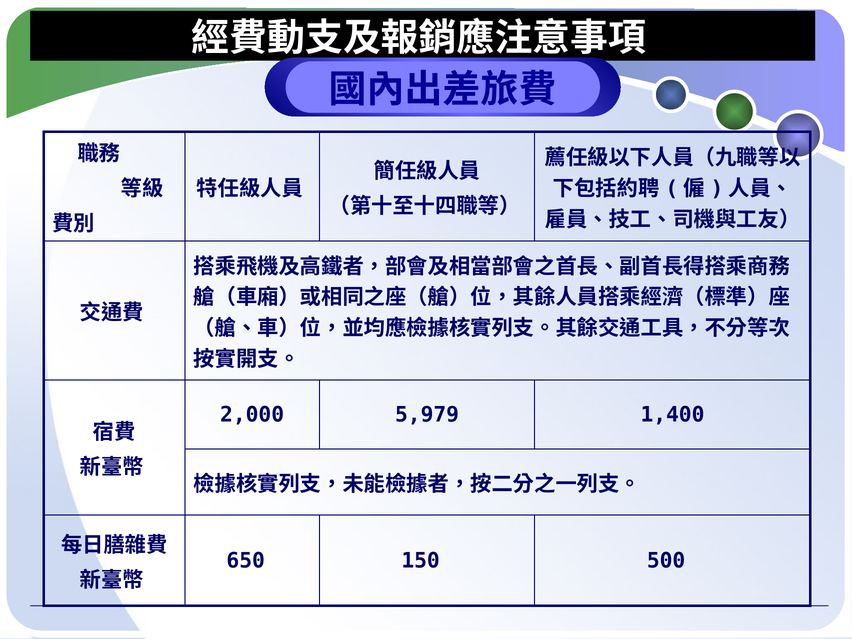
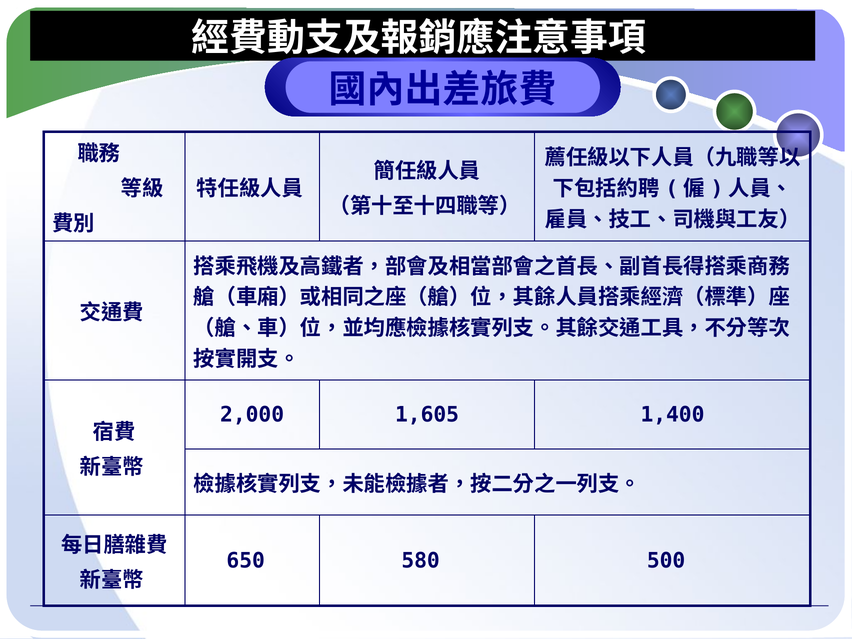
5,979: 5,979 -> 1,605
150: 150 -> 580
